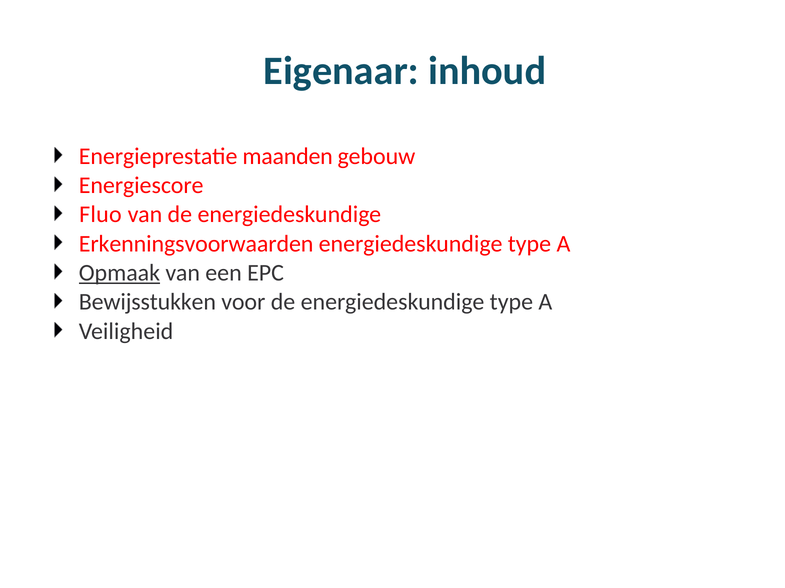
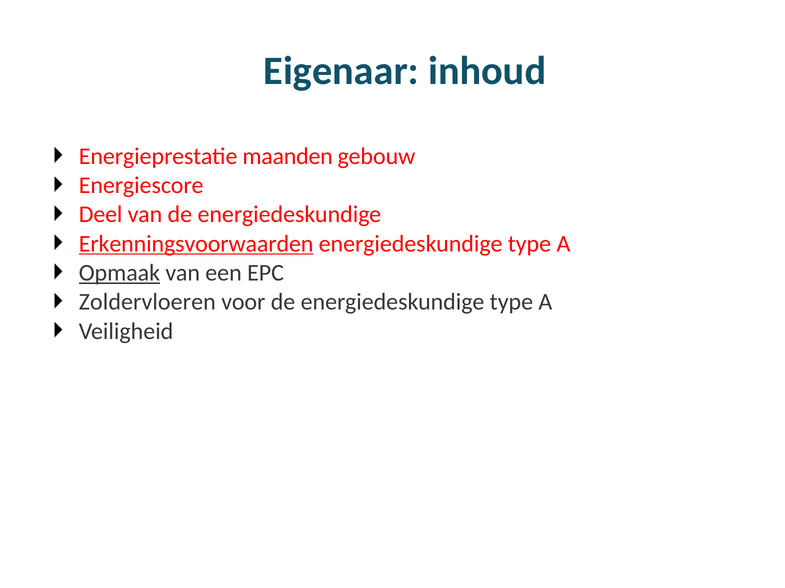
Fluo: Fluo -> Deel
Erkenningsvoorwaarden underline: none -> present
Bewijsstukken: Bewijsstukken -> Zoldervloeren
